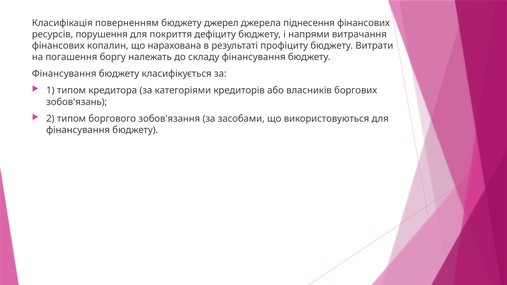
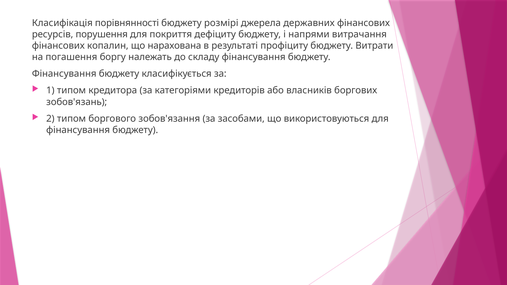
поверненням: поверненням -> порівнянності
джерел: джерел -> розмірі
піднесення: піднесення -> державних
